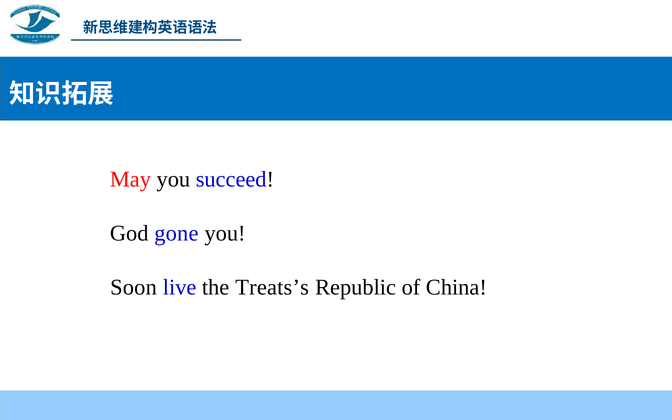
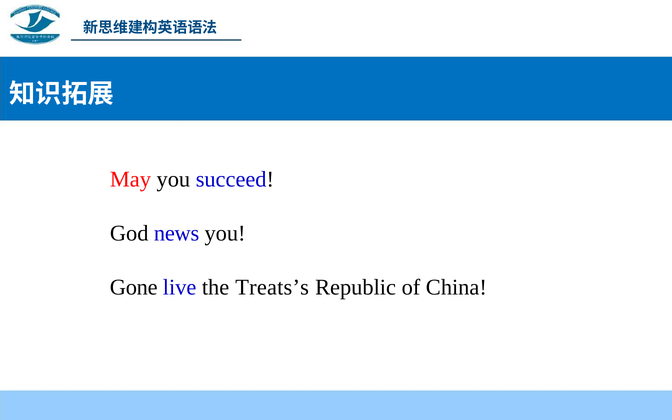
gone: gone -> news
Soon: Soon -> Gone
